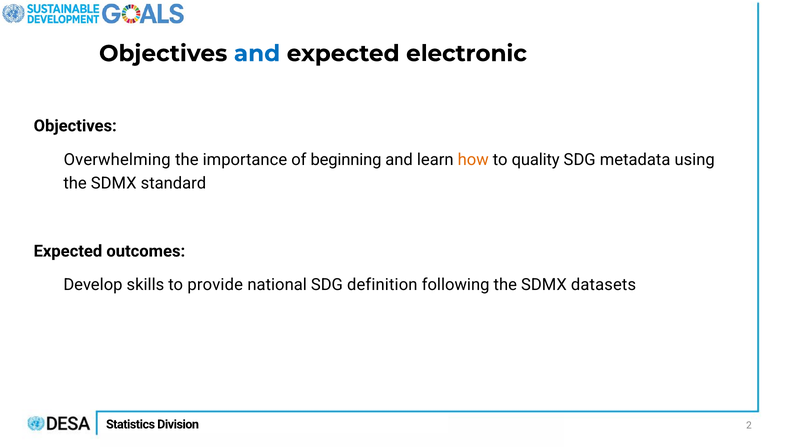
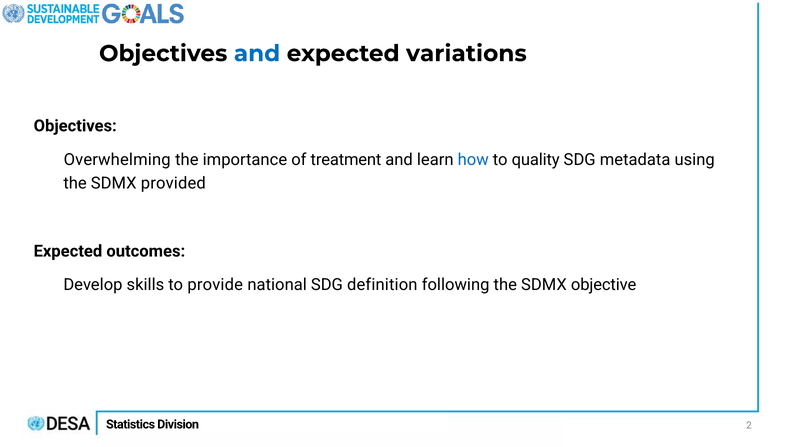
electronic: electronic -> variations
beginning: beginning -> treatment
how colour: orange -> blue
standard: standard -> provided
datasets: datasets -> objective
